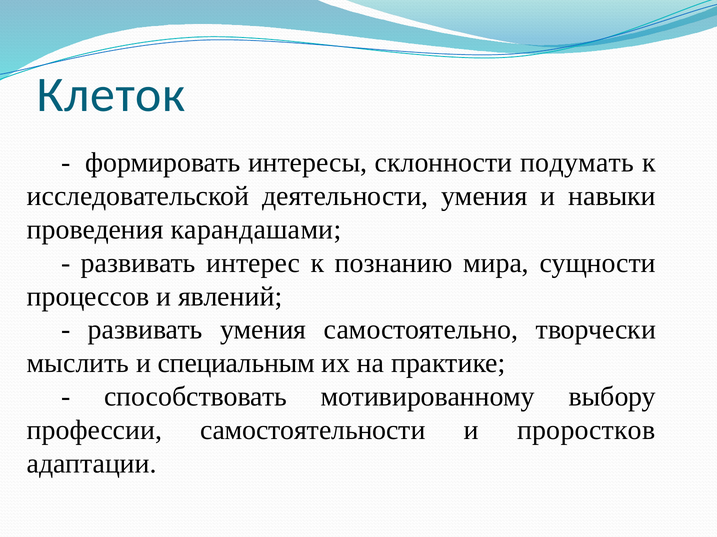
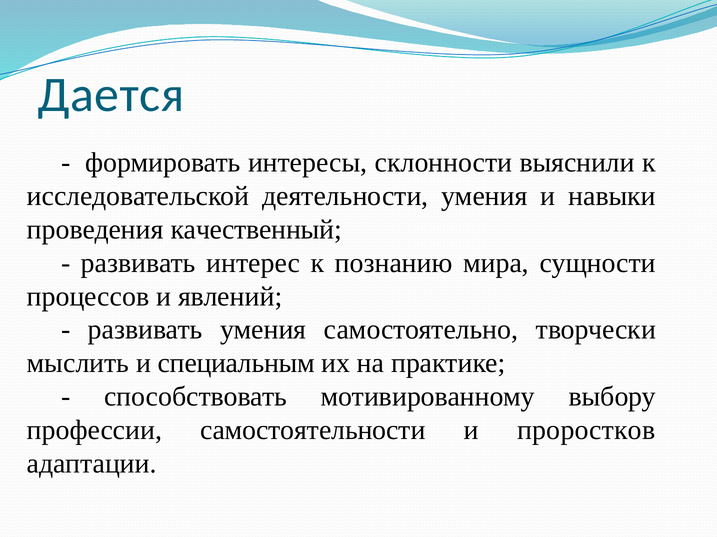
Клеток: Клеток -> Дается
подумать: подумать -> выяснили
карандашами: карандашами -> качественный
